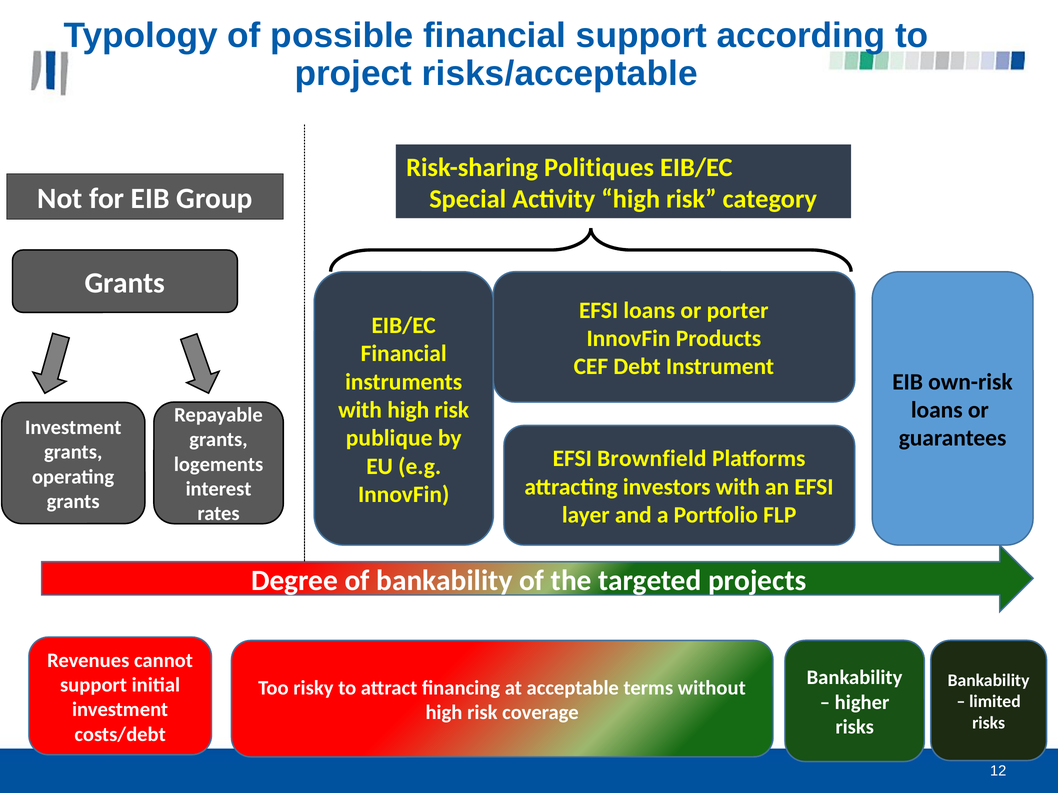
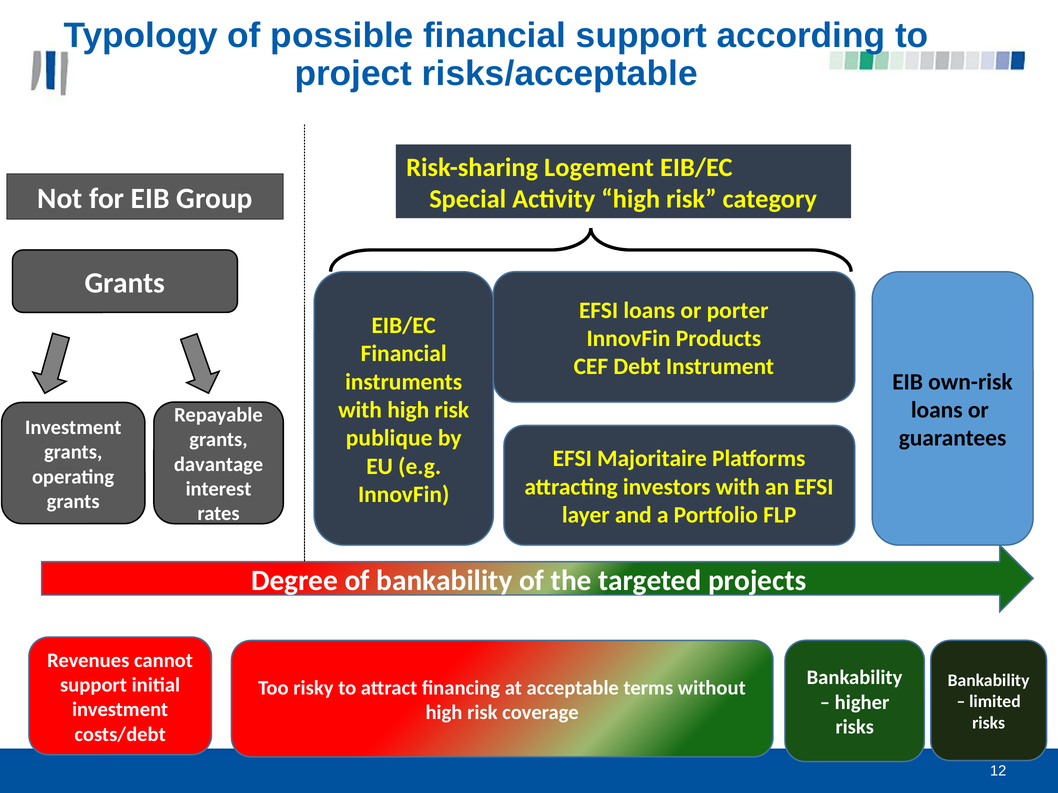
Politiques: Politiques -> Logement
Brownfield: Brownfield -> Majoritaire
logements: logements -> davantage
